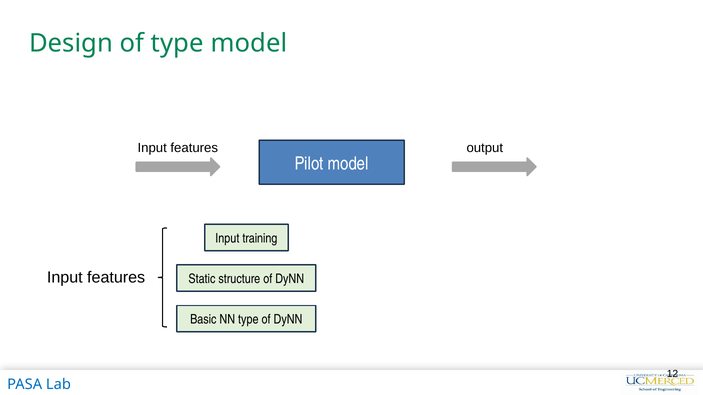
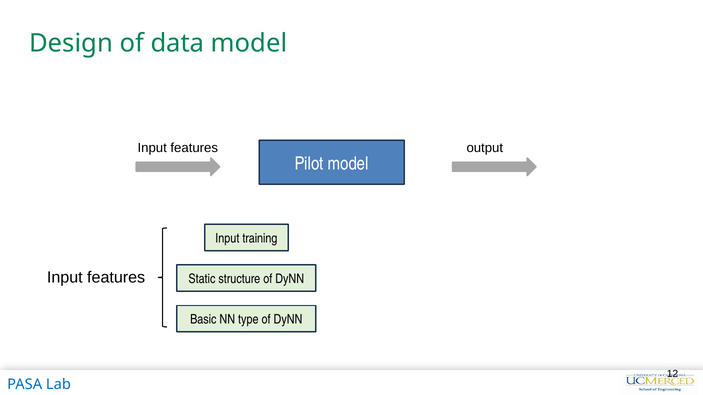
of type: type -> data
